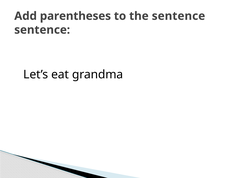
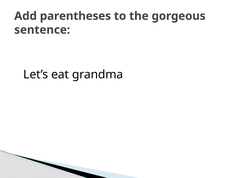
the sentence: sentence -> gorgeous
